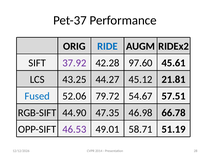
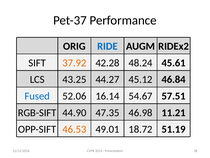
37.92 colour: purple -> orange
97.60: 97.60 -> 48.24
21.81: 21.81 -> 46.84
79.72: 79.72 -> 16.14
66.78: 66.78 -> 11.21
46.53 colour: purple -> orange
58.71: 58.71 -> 18.72
